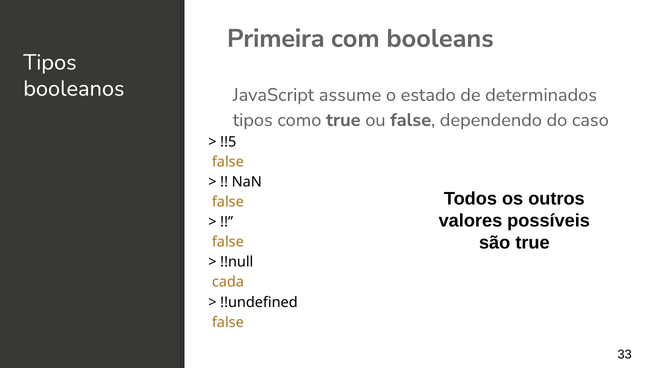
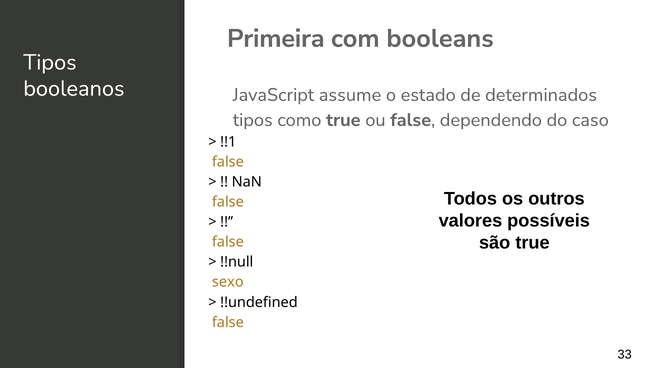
!!5: !!5 -> !!1
cada: cada -> sexo
